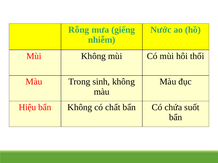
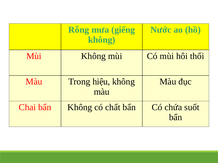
nhiễm at (102, 40): nhiễm -> không
sinh: sinh -> hiệu
Hiệu: Hiệu -> Chai
